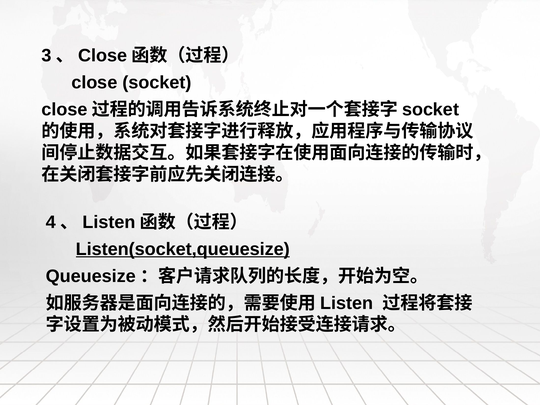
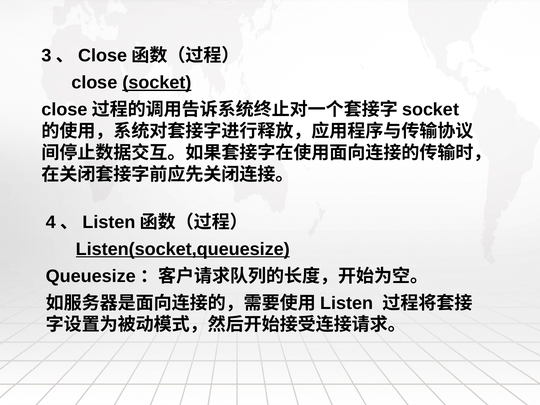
socket underline: none -> present
